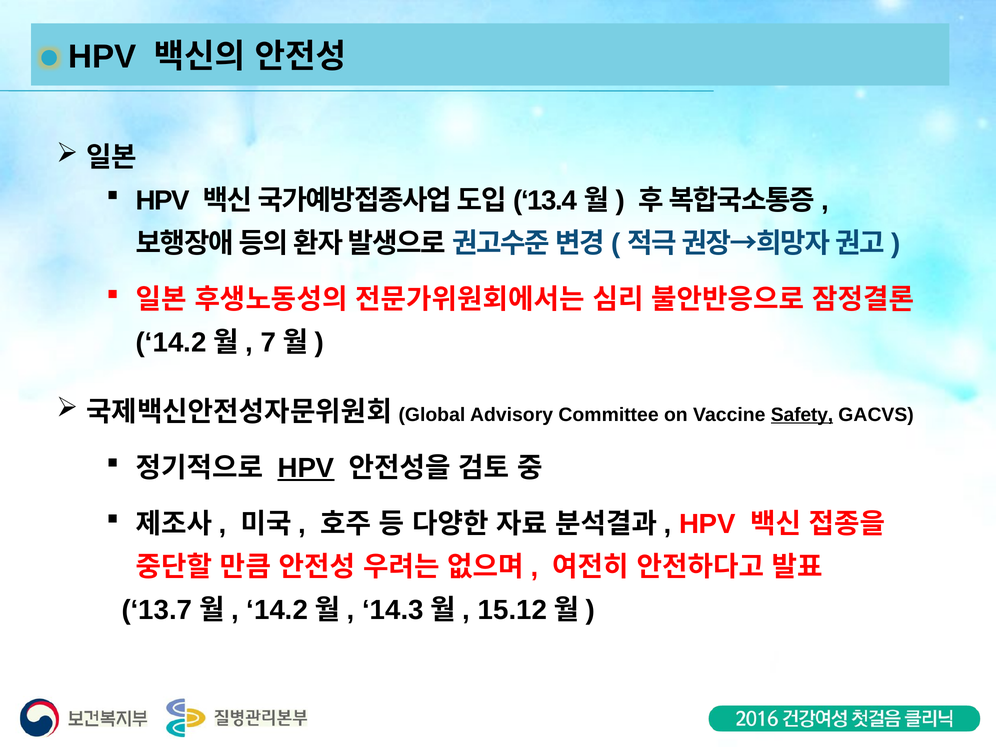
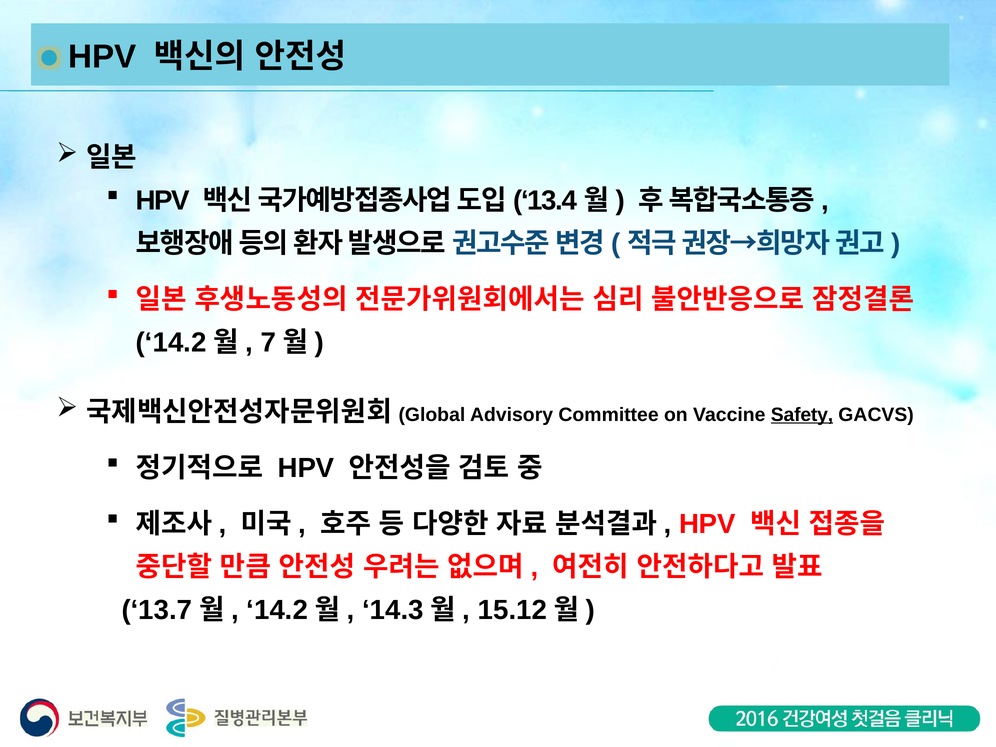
HPV at (306, 468) underline: present -> none
